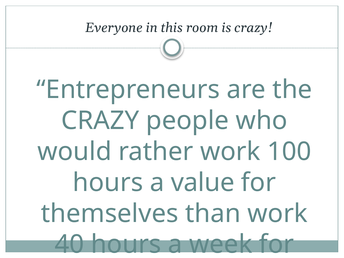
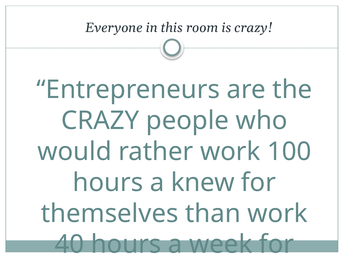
value: value -> knew
